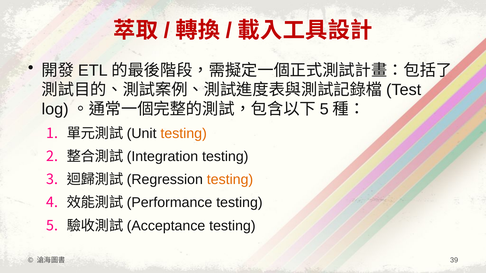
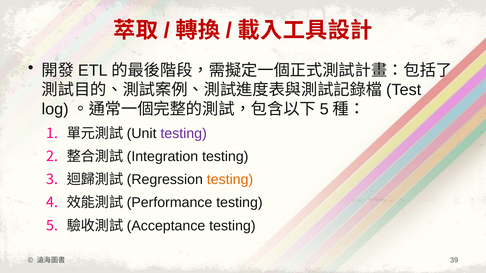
testing at (184, 134) colour: orange -> purple
